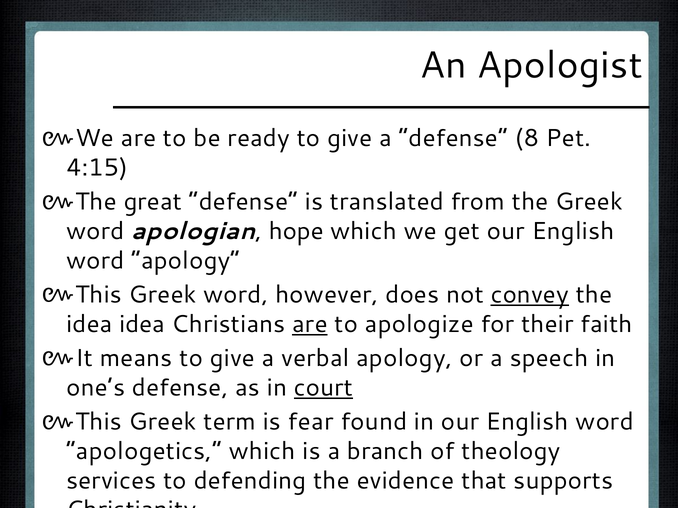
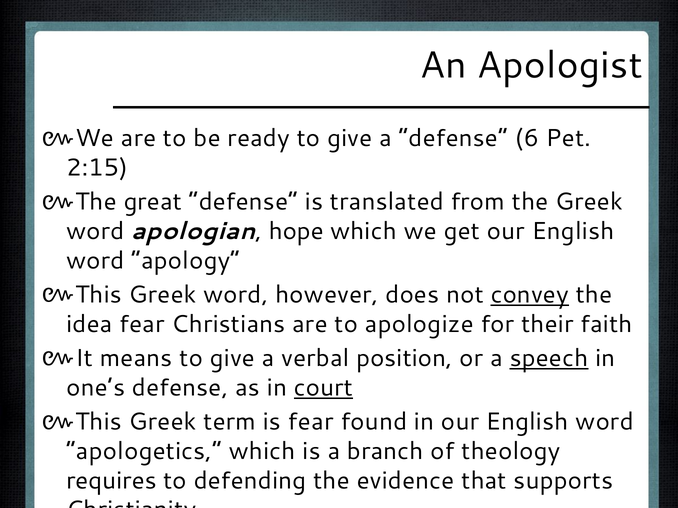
8: 8 -> 6
4:15: 4:15 -> 2:15
idea idea: idea -> fear
are at (310, 324) underline: present -> none
verbal apology: apology -> position
speech underline: none -> present
services: services -> requires
